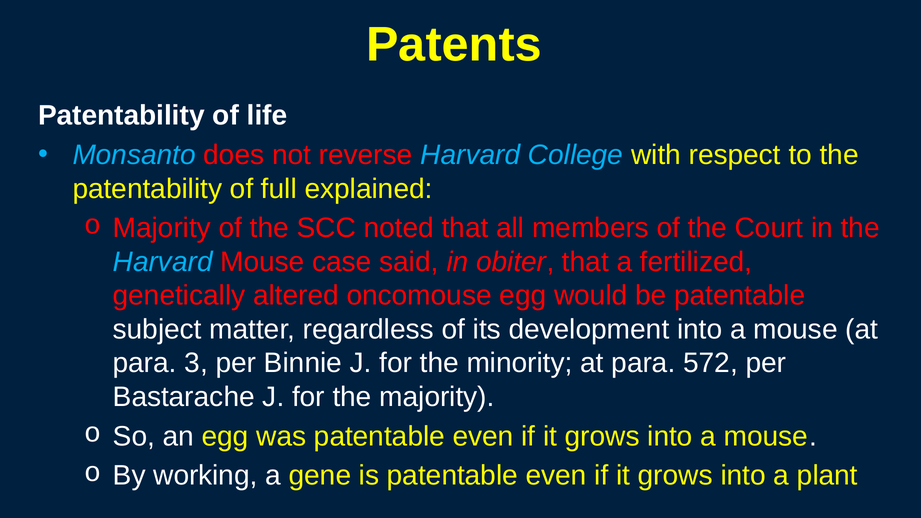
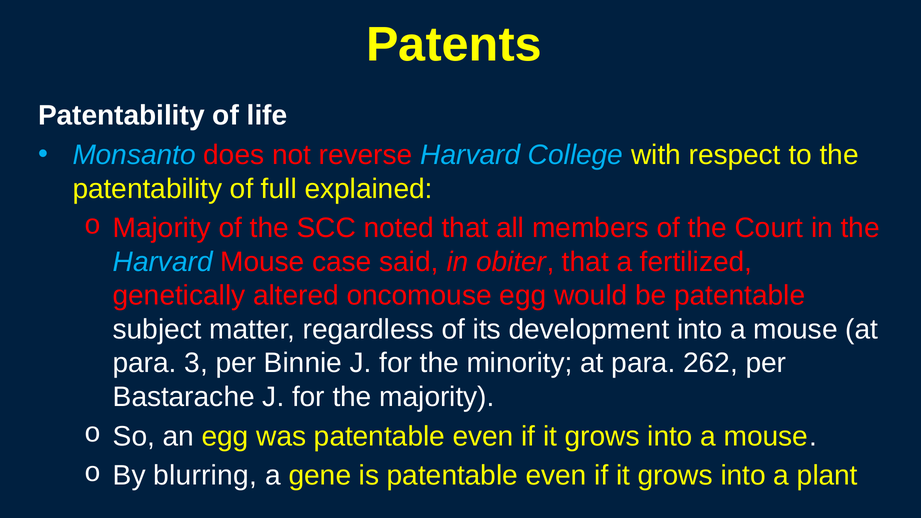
572: 572 -> 262
working: working -> blurring
